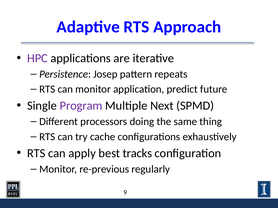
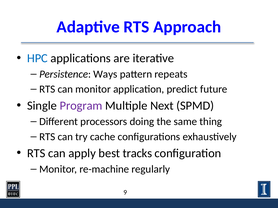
HPC colour: purple -> blue
Josep: Josep -> Ways
re-previous: re-previous -> re-machine
